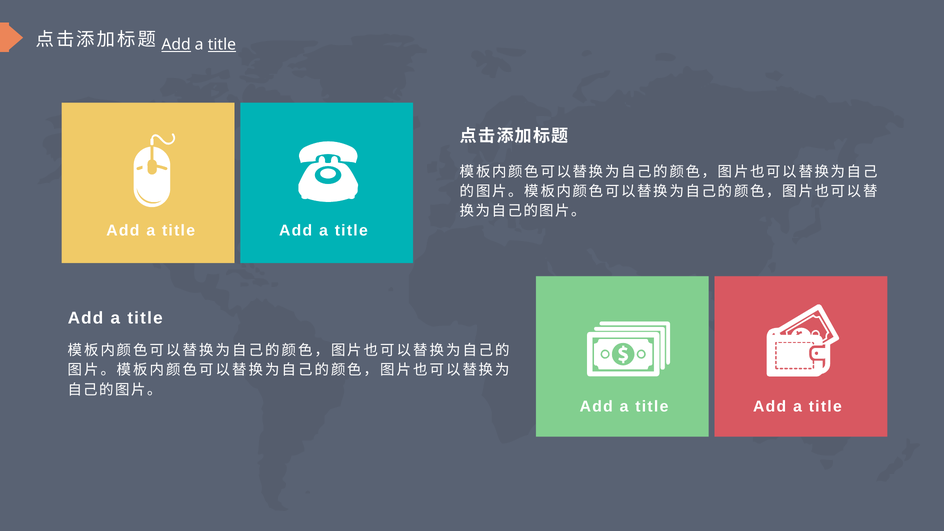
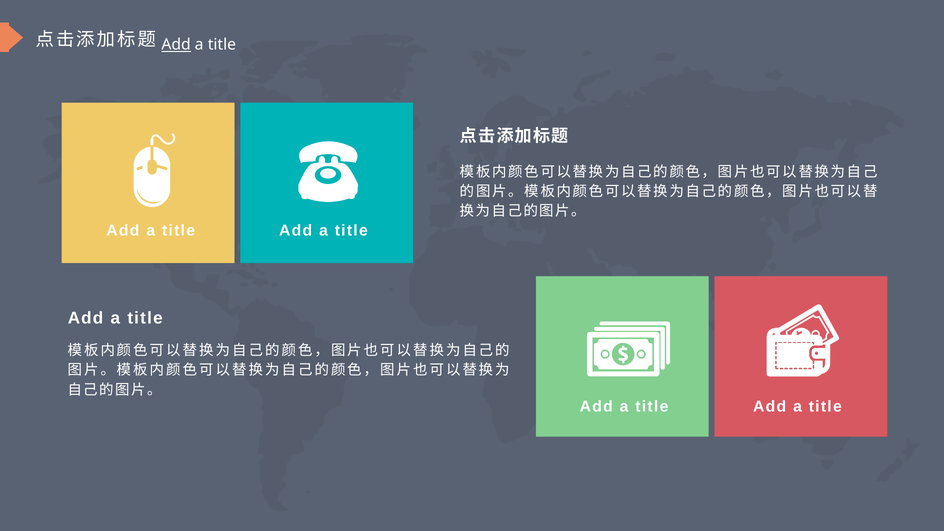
title at (222, 45) underline: present -> none
